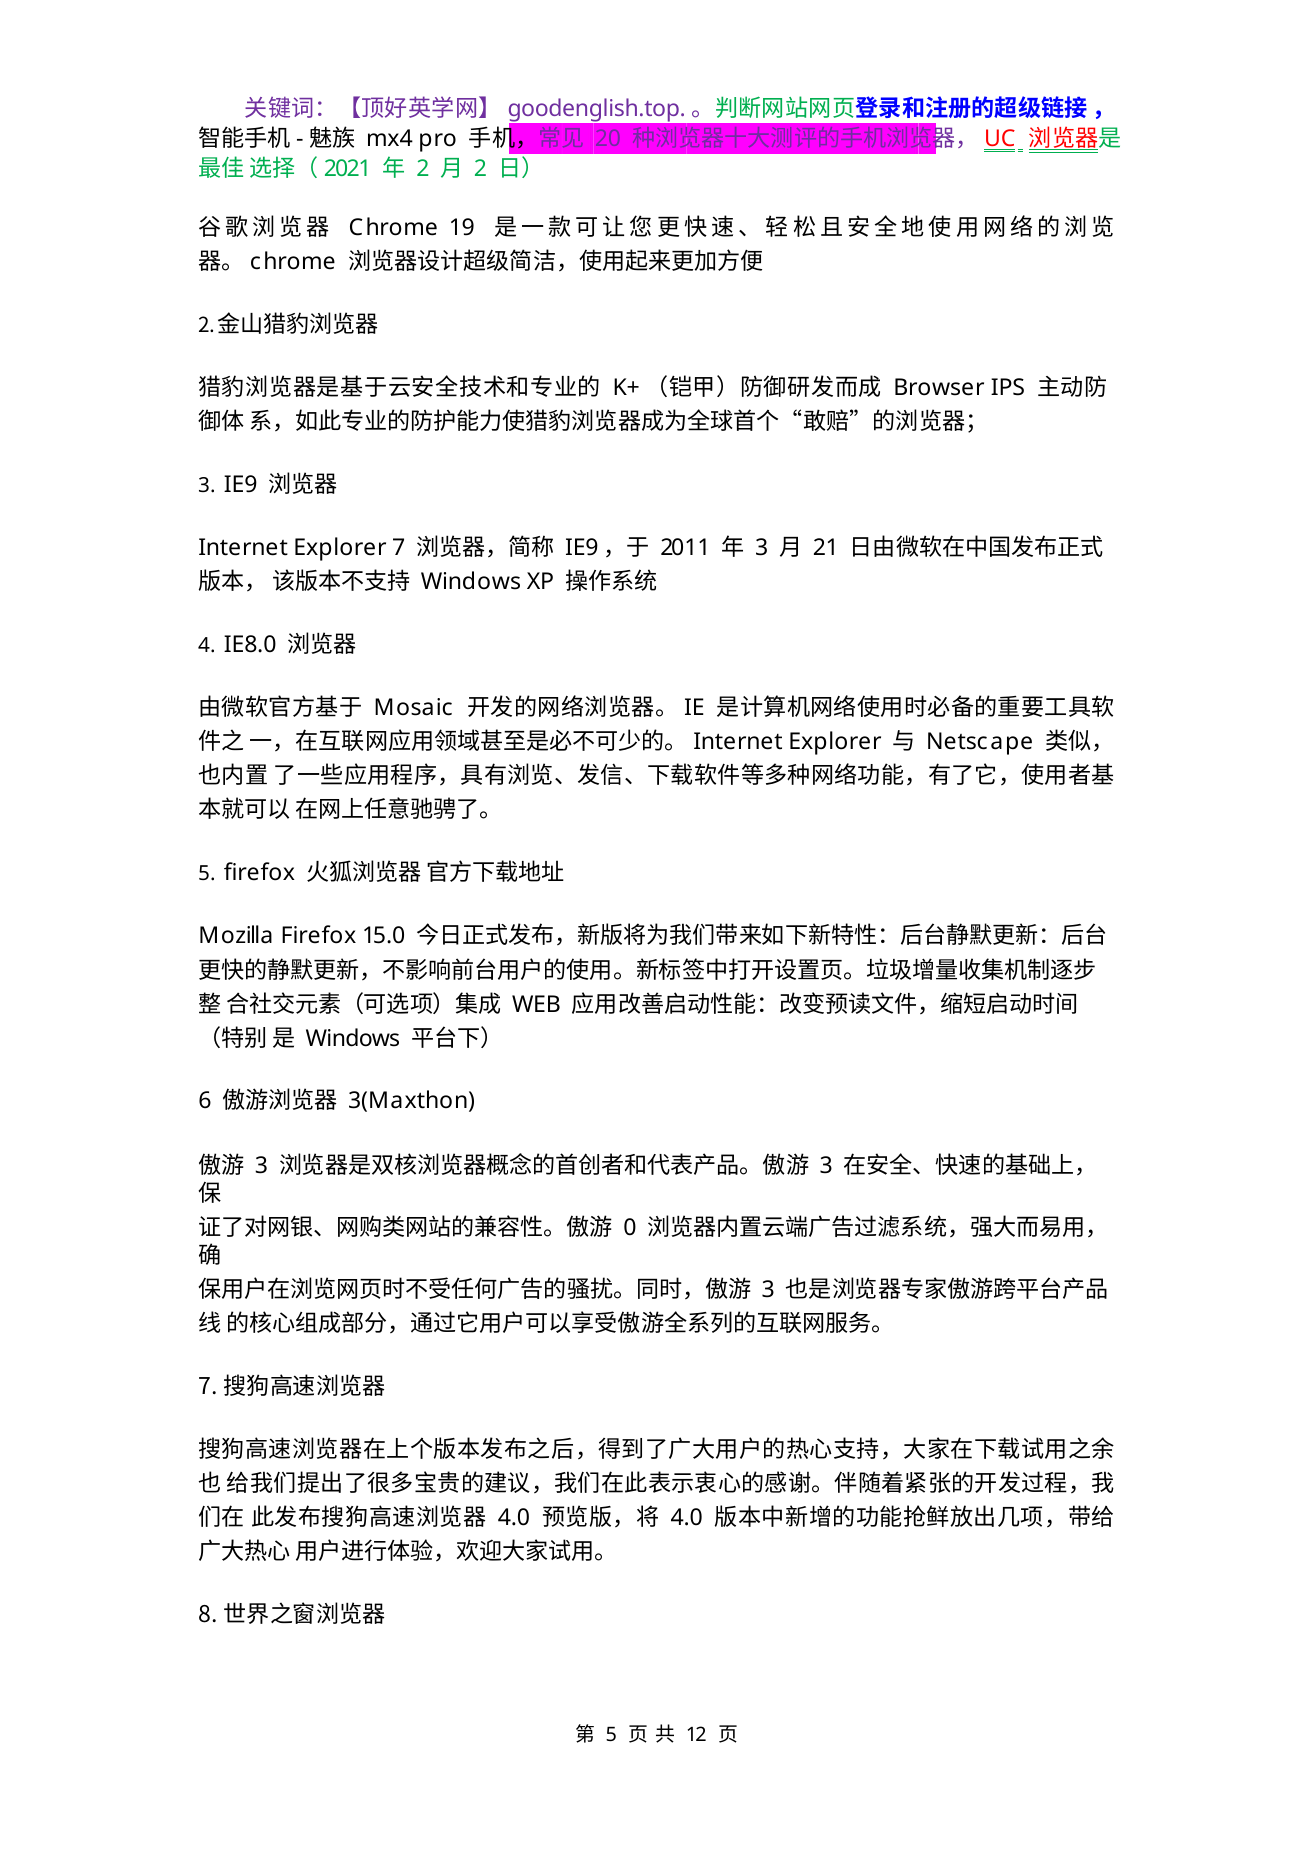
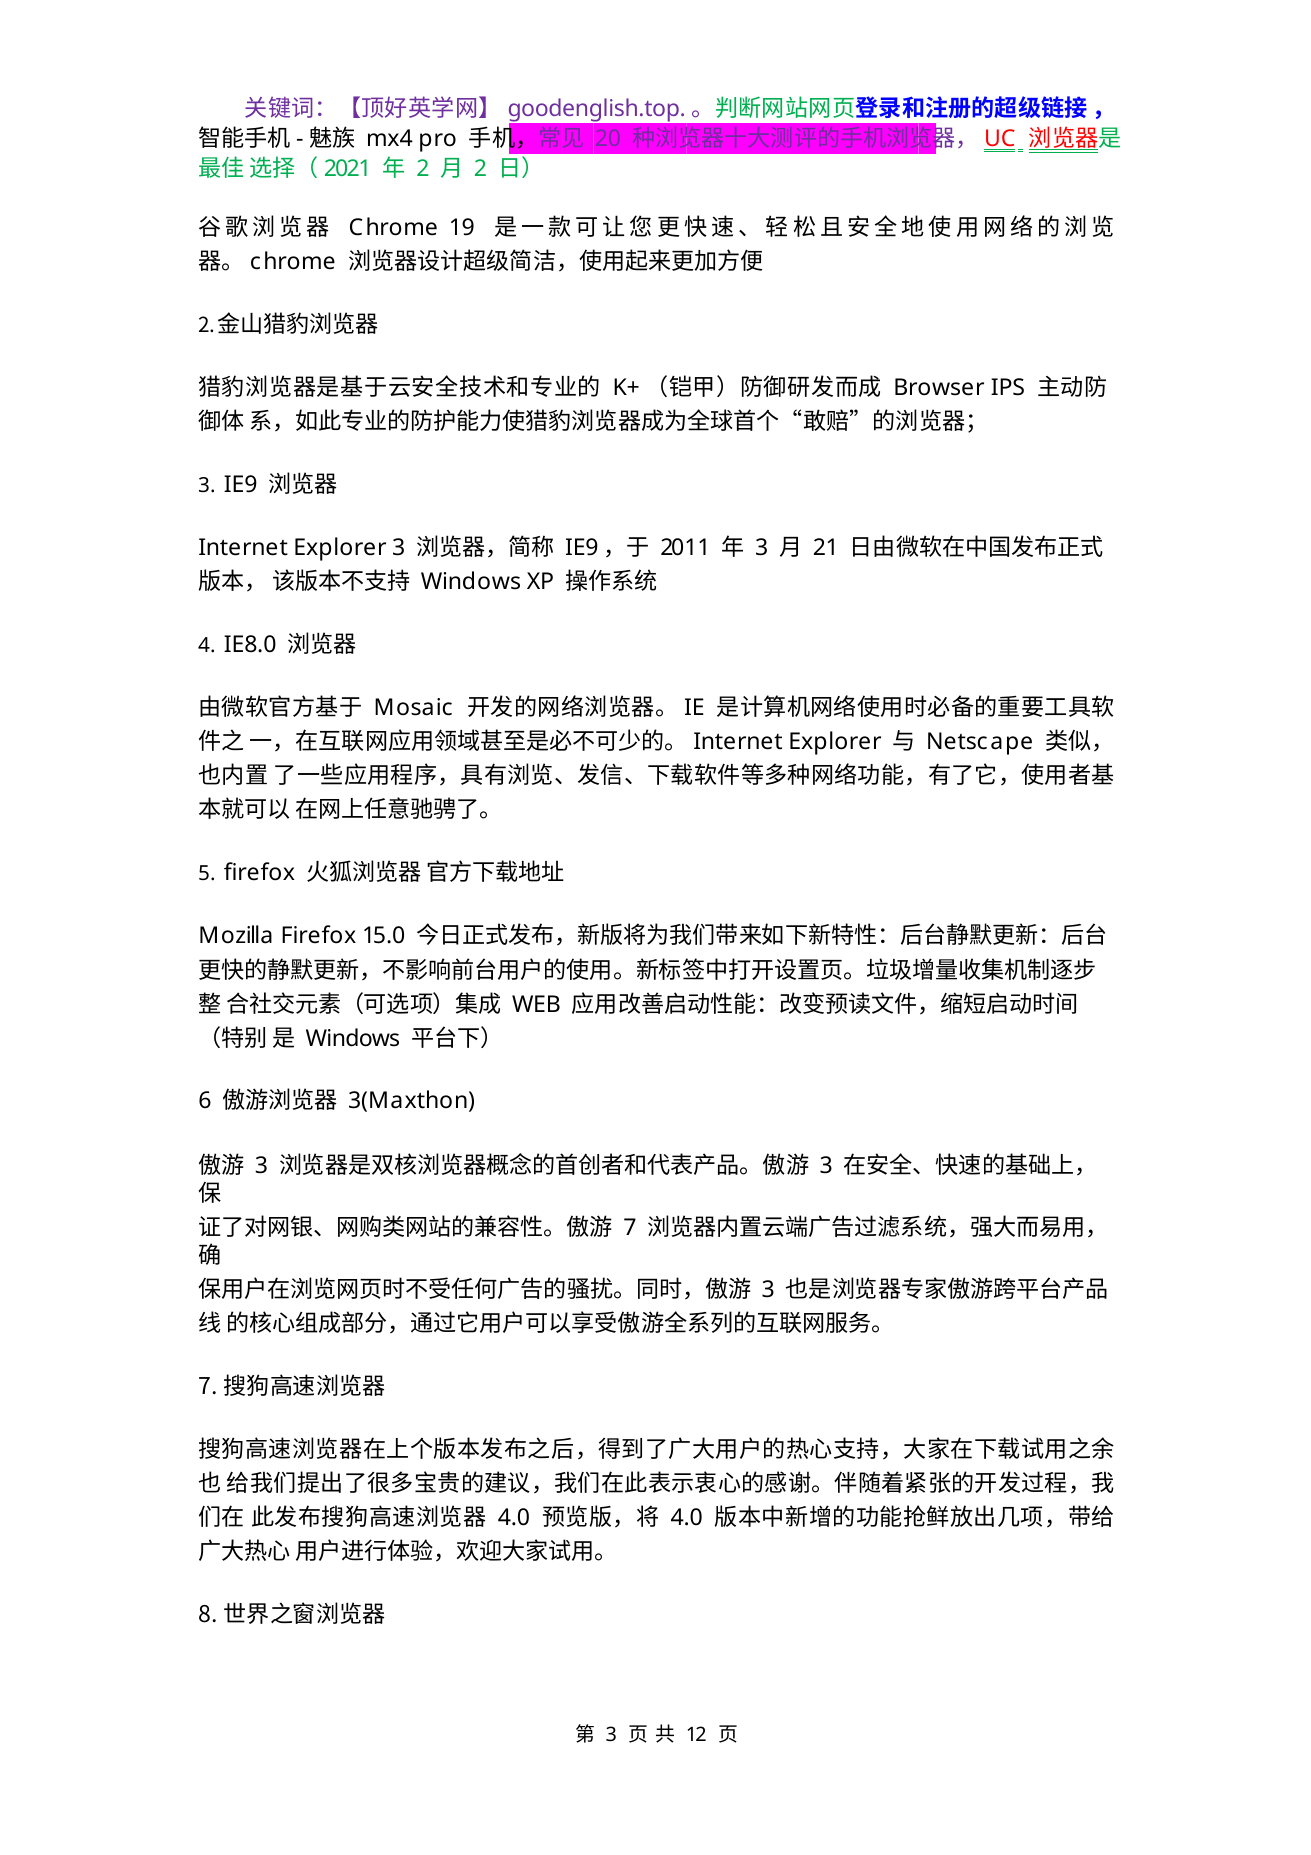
Explorer 7: 7 -> 3
0 at (630, 1228): 0 -> 7
5 at (611, 1735): 5 -> 3
